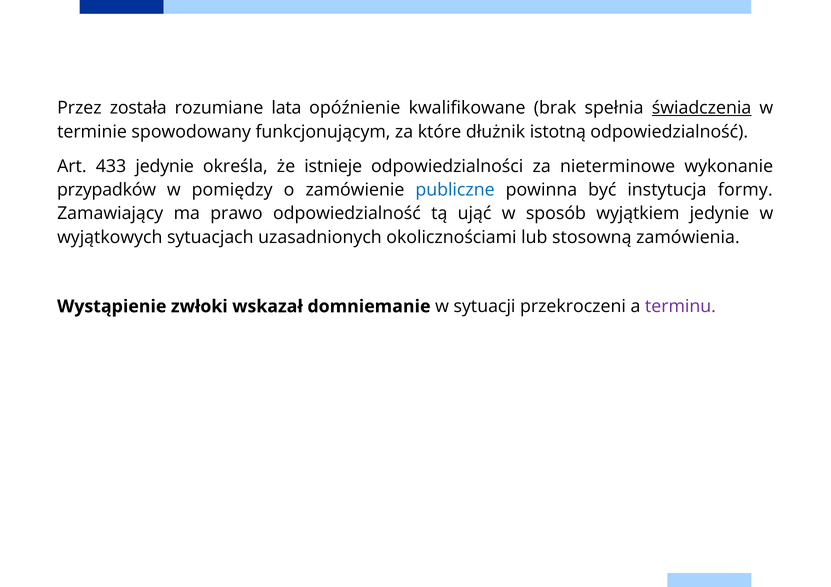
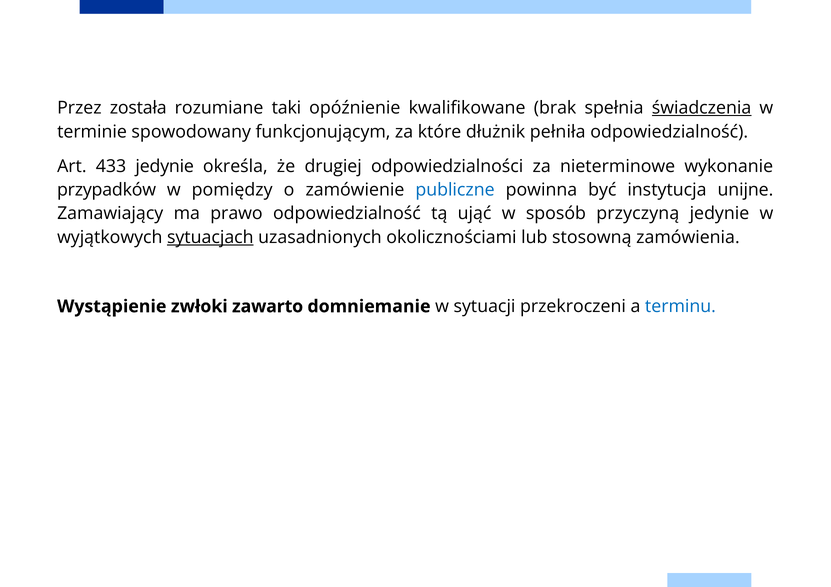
lata: lata -> taki
istotną: istotną -> pełniła
istnieje: istnieje -> drugiej
formy: formy -> unijne
wyjątkiem: wyjątkiem -> przyczyną
sytuacjach underline: none -> present
wskazał: wskazał -> zawarto
terminu colour: purple -> blue
